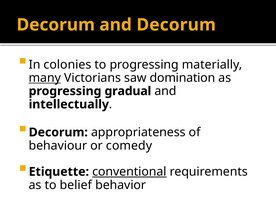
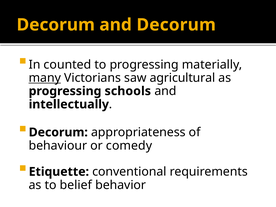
colonies: colonies -> counted
domination: domination -> agricultural
gradual: gradual -> schools
conventional underline: present -> none
